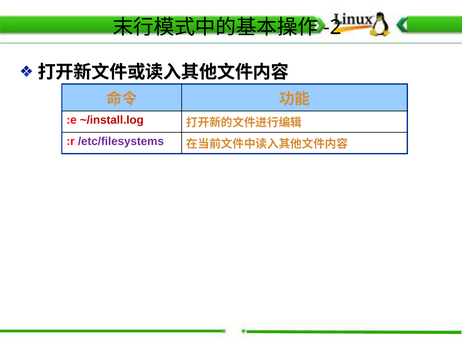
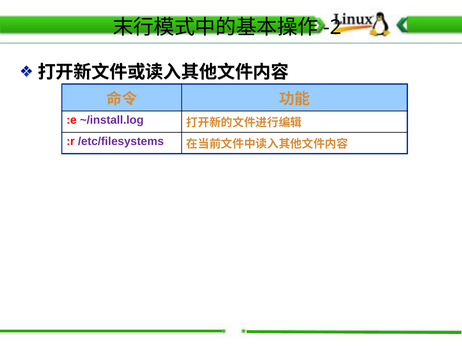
~/install.log colour: red -> purple
